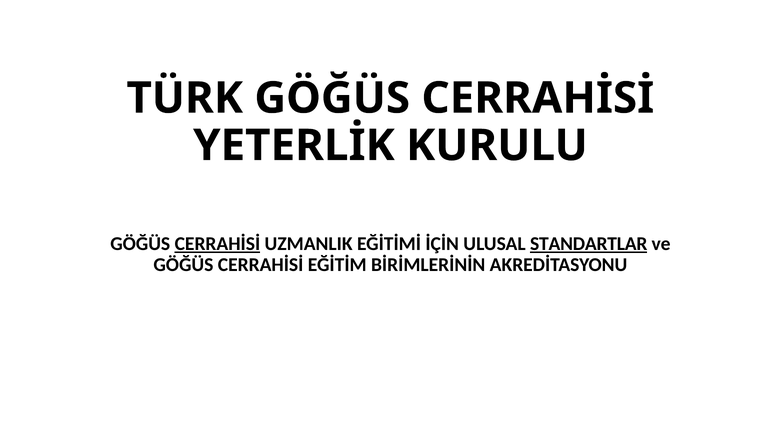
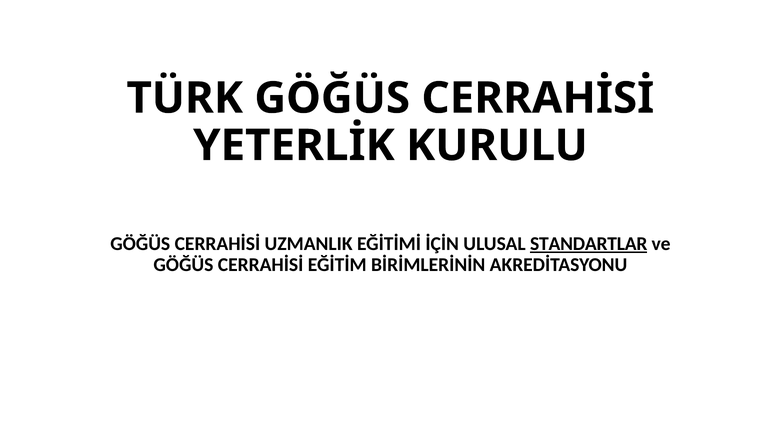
CERRAHİSİ at (217, 244) underline: present -> none
